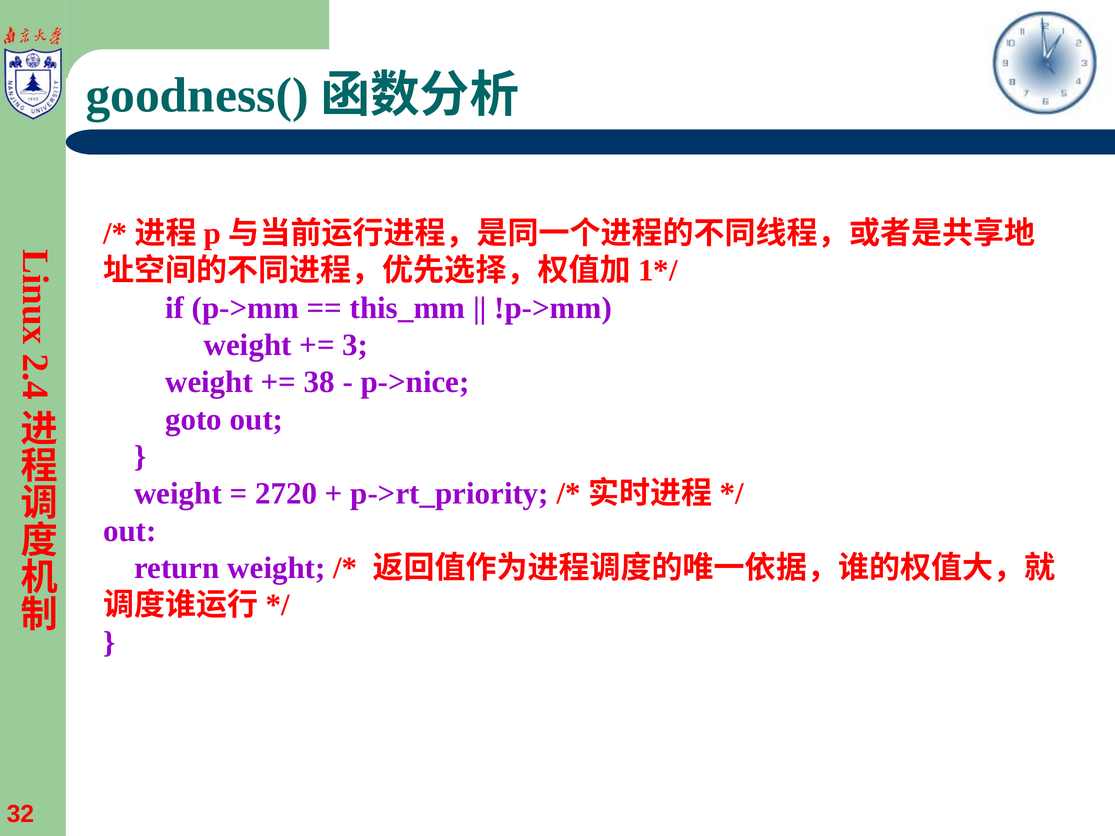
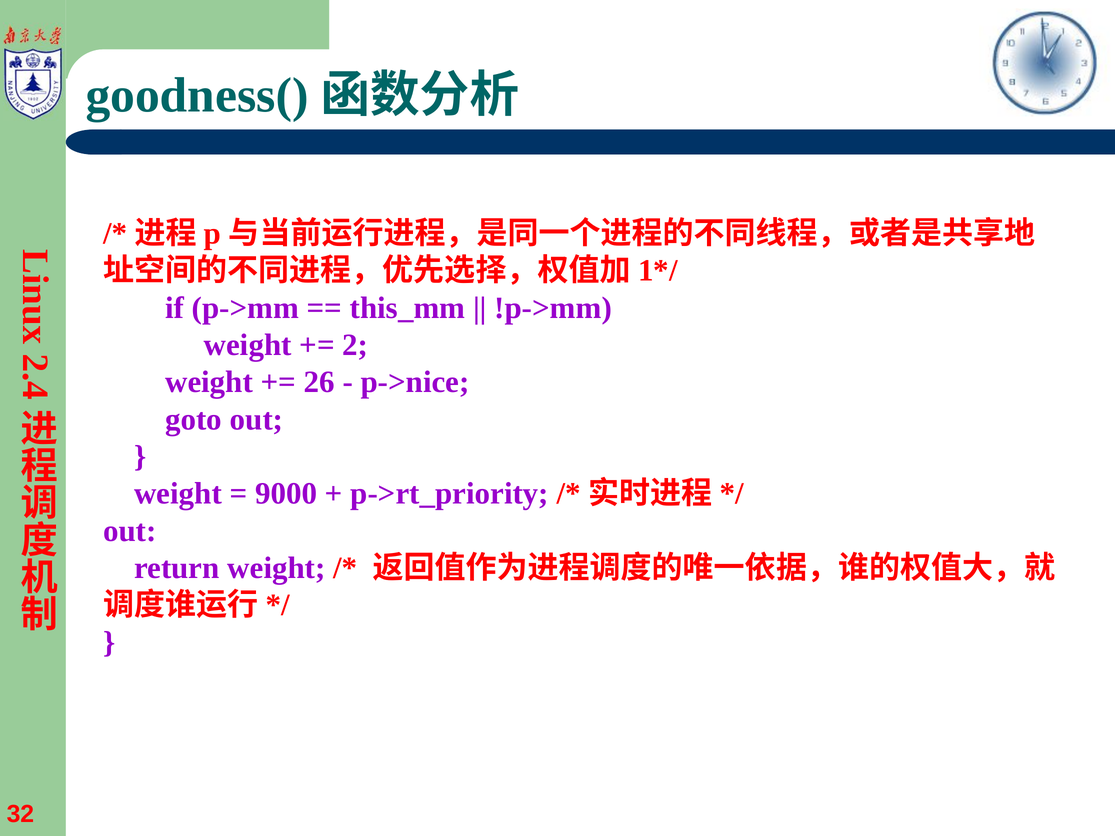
3 at (355, 345): 3 -> 2
38: 38 -> 26
2720: 2720 -> 9000
